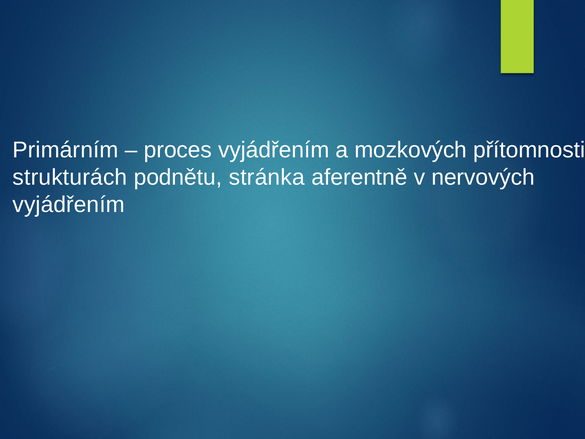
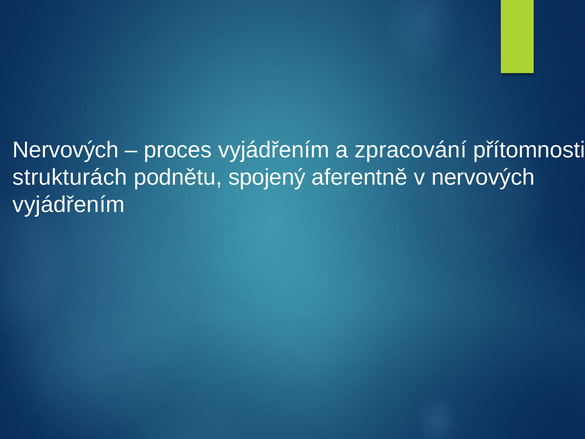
Primárním at (66, 150): Primárním -> Nervových
mozkových: mozkových -> zpracování
stránka: stránka -> spojený
